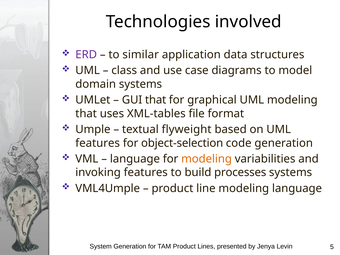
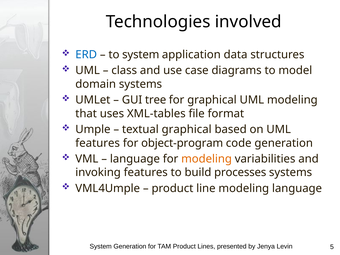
ERD colour: purple -> blue
to similar: similar -> system
GUI that: that -> tree
textual flyweight: flyweight -> graphical
object-selection: object-selection -> object-program
